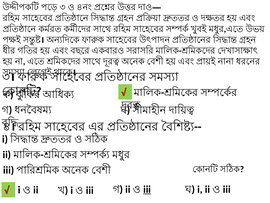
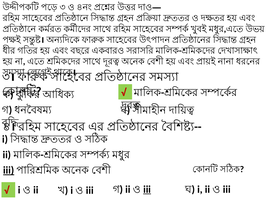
iii at (9, 170) underline: none -> present
